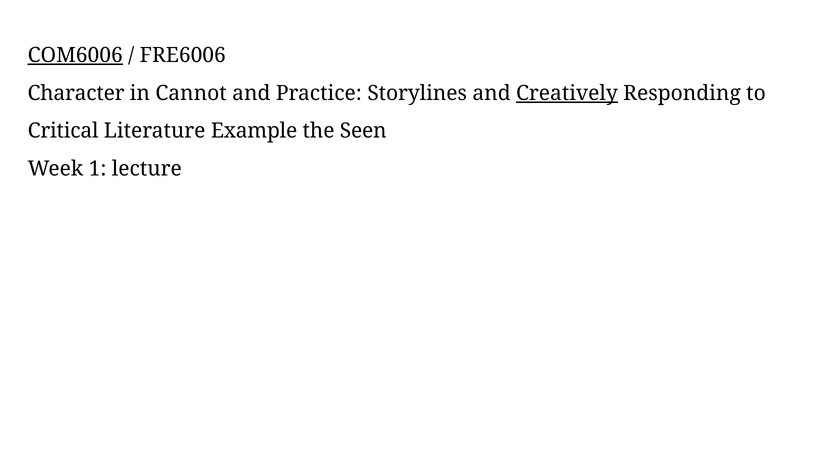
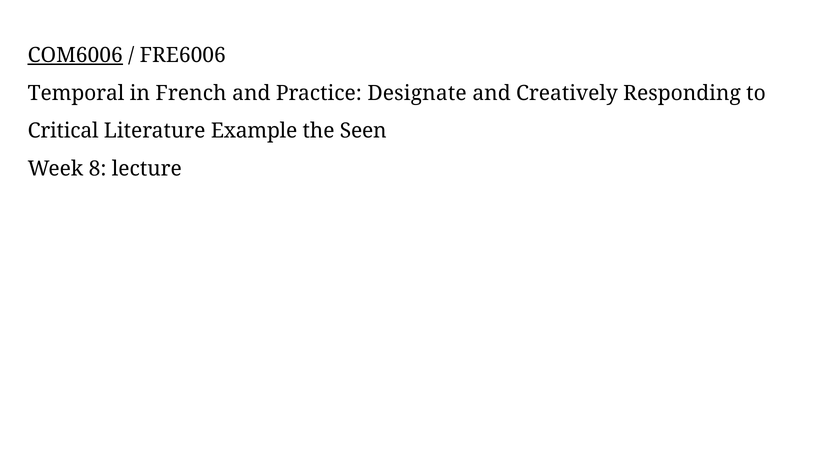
Character: Character -> Temporal
Cannot: Cannot -> French
Storylines: Storylines -> Designate
Creatively underline: present -> none
1: 1 -> 8
